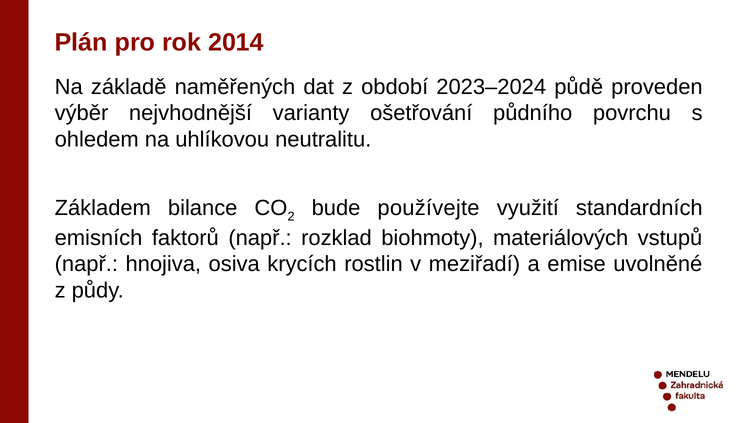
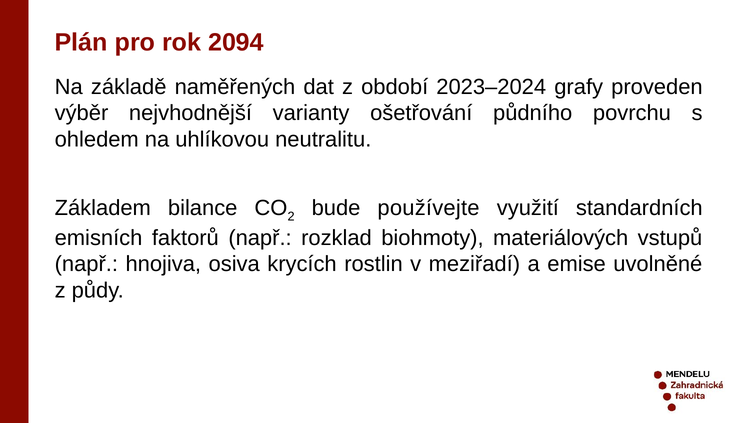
2014: 2014 -> 2094
půdě: půdě -> grafy
